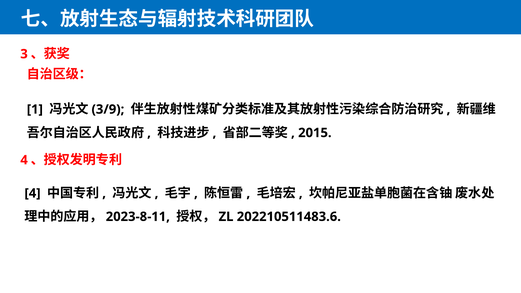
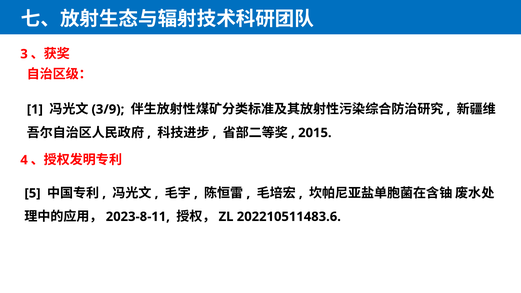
4 at (33, 193): 4 -> 5
